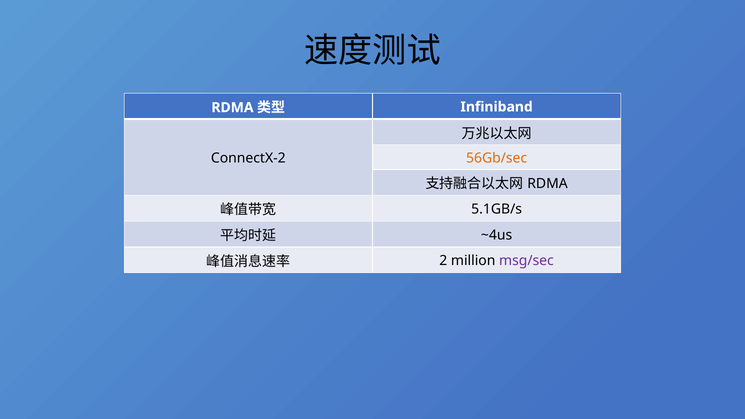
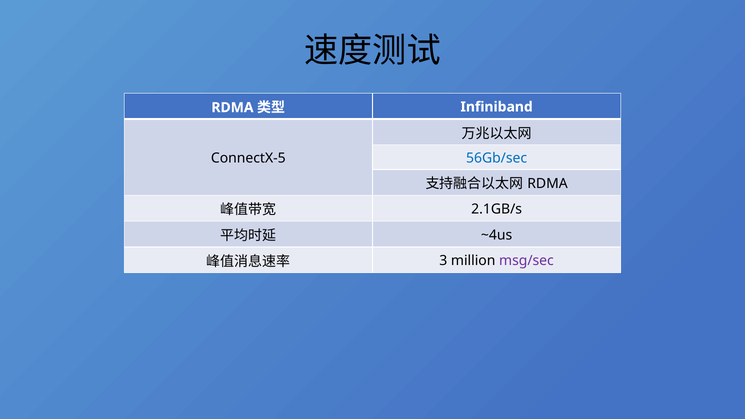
ConnectX-2: ConnectX-2 -> ConnectX-5
56Gb/sec colour: orange -> blue
5.1GB/s: 5.1GB/s -> 2.1GB/s
2: 2 -> 3
